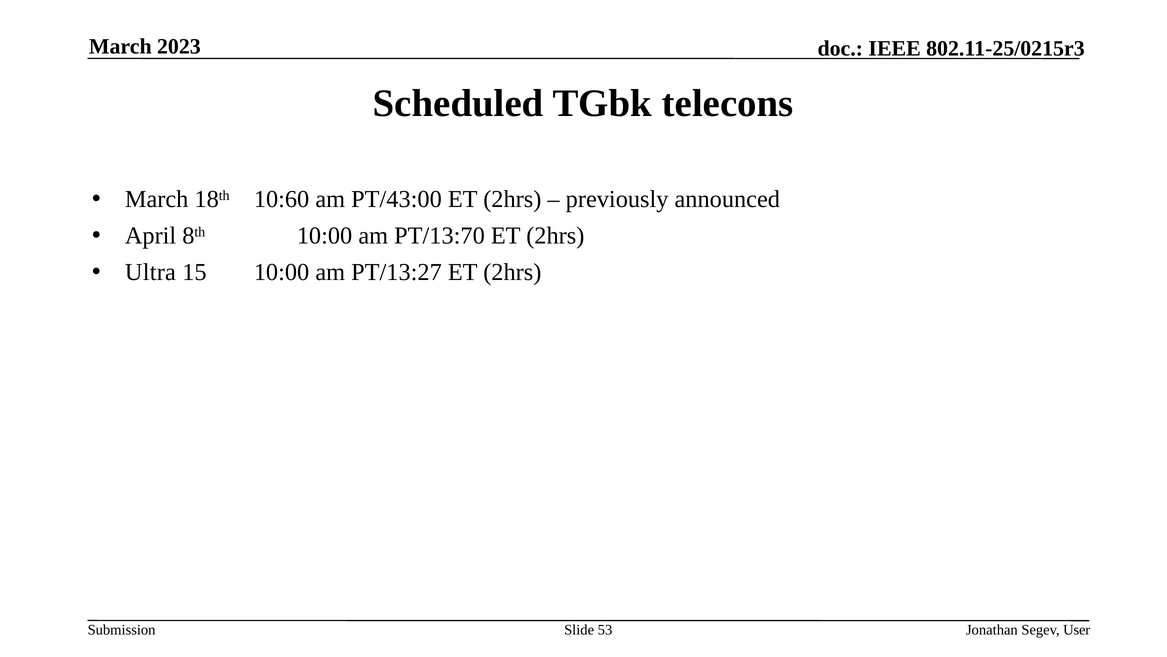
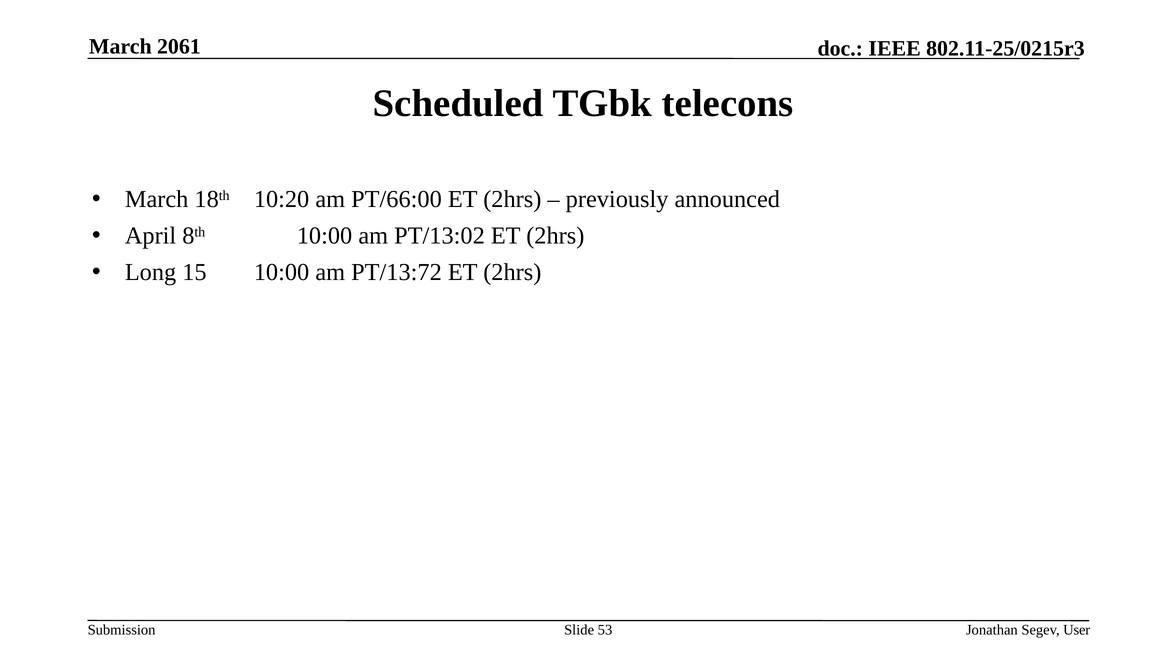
2023: 2023 -> 2061
10:60: 10:60 -> 10:20
PT/43:00: PT/43:00 -> PT/66:00
PT/13:70: PT/13:70 -> PT/13:02
Ultra: Ultra -> Long
PT/13:27: PT/13:27 -> PT/13:72
